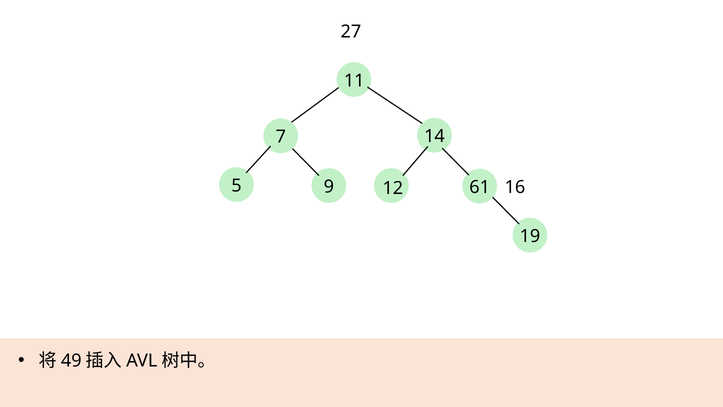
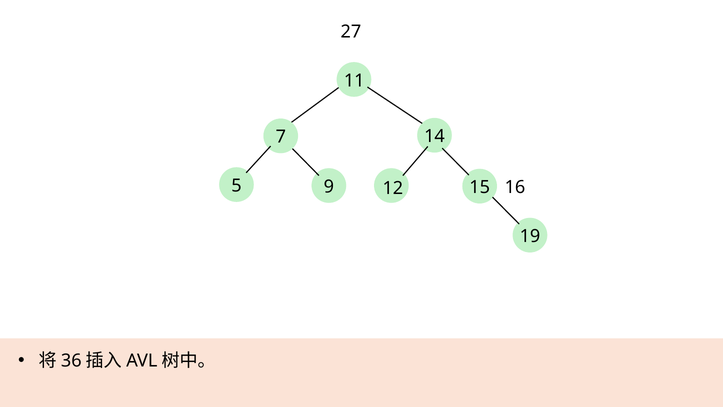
61: 61 -> 15
49: 49 -> 36
